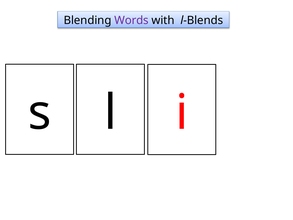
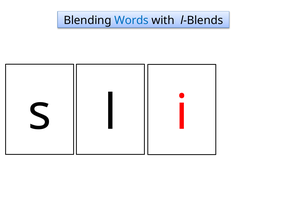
Words colour: purple -> blue
